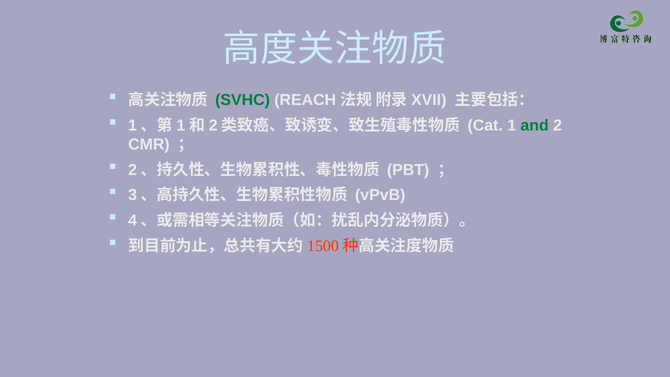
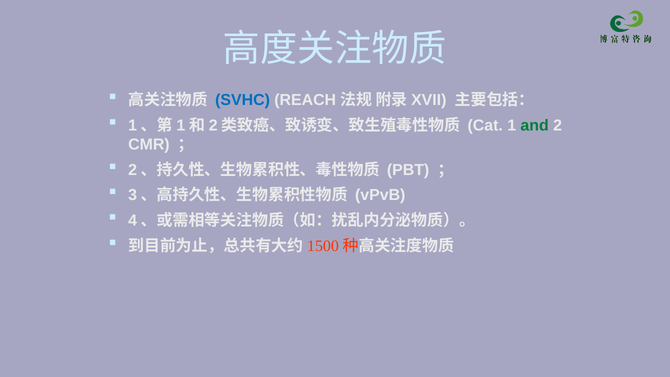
SVHC colour: green -> blue
